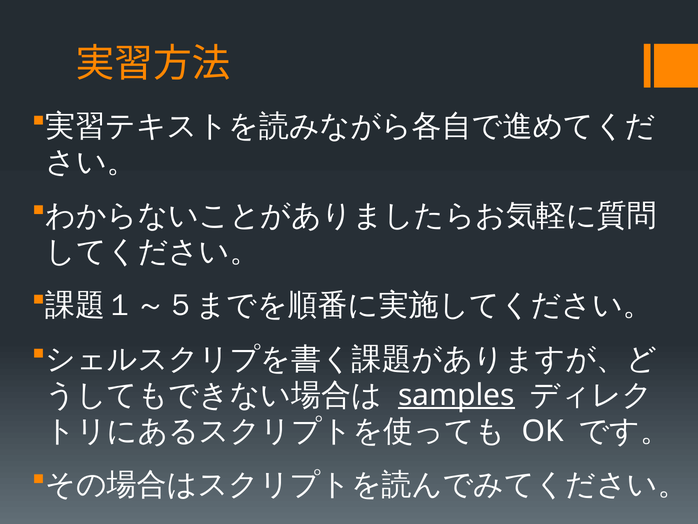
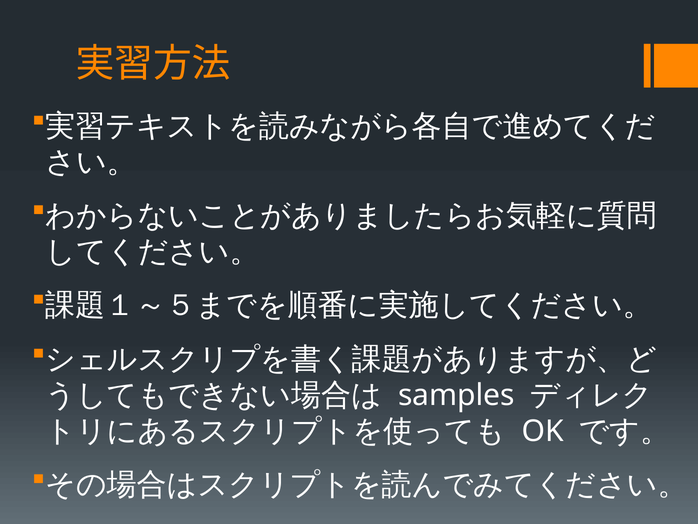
samples underline: present -> none
